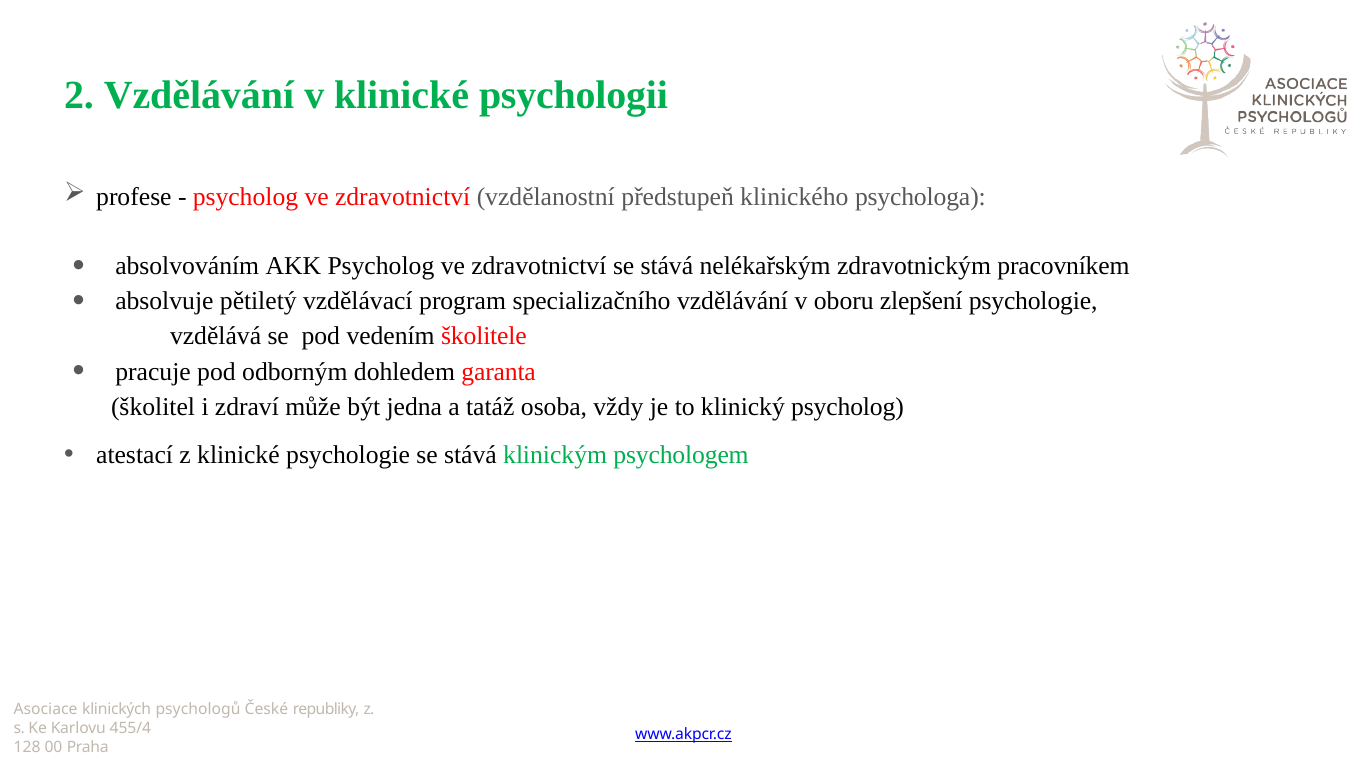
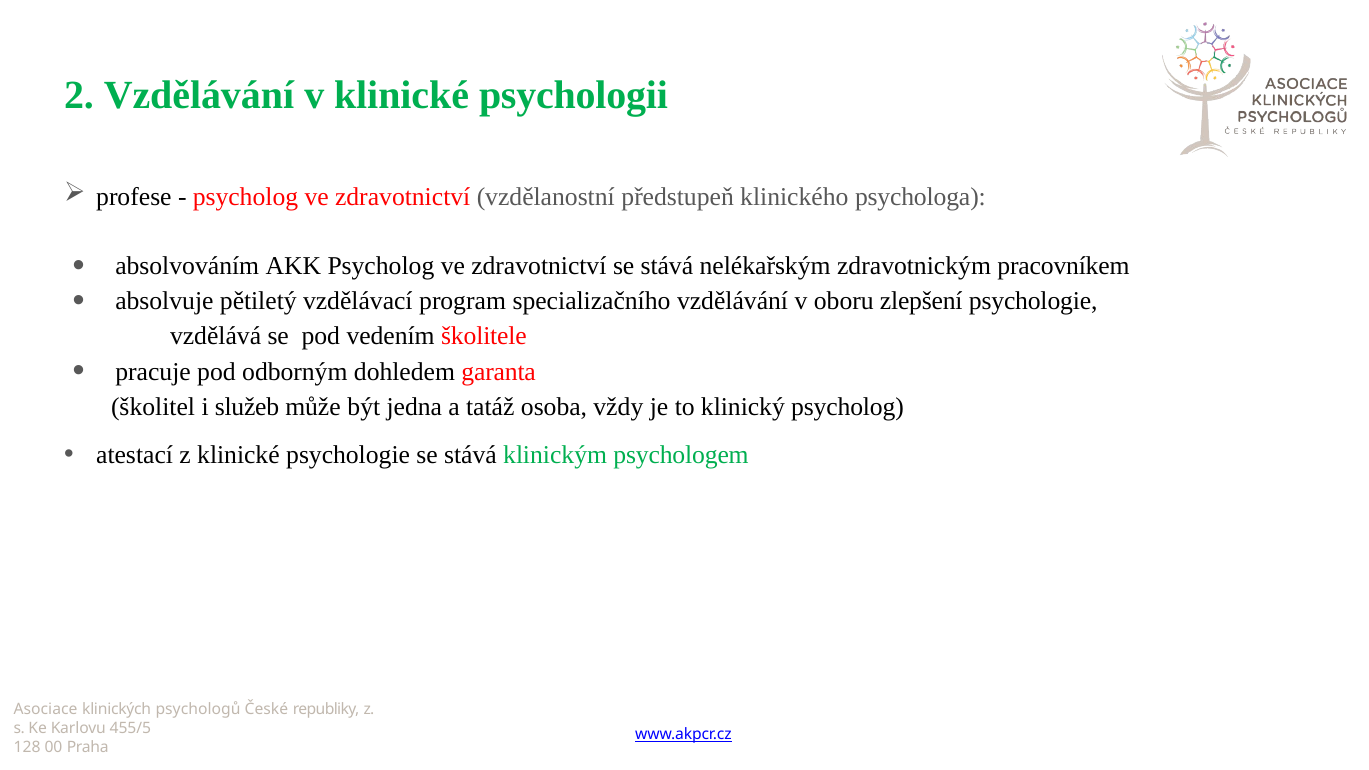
zdraví: zdraví -> služeb
455/4: 455/4 -> 455/5
